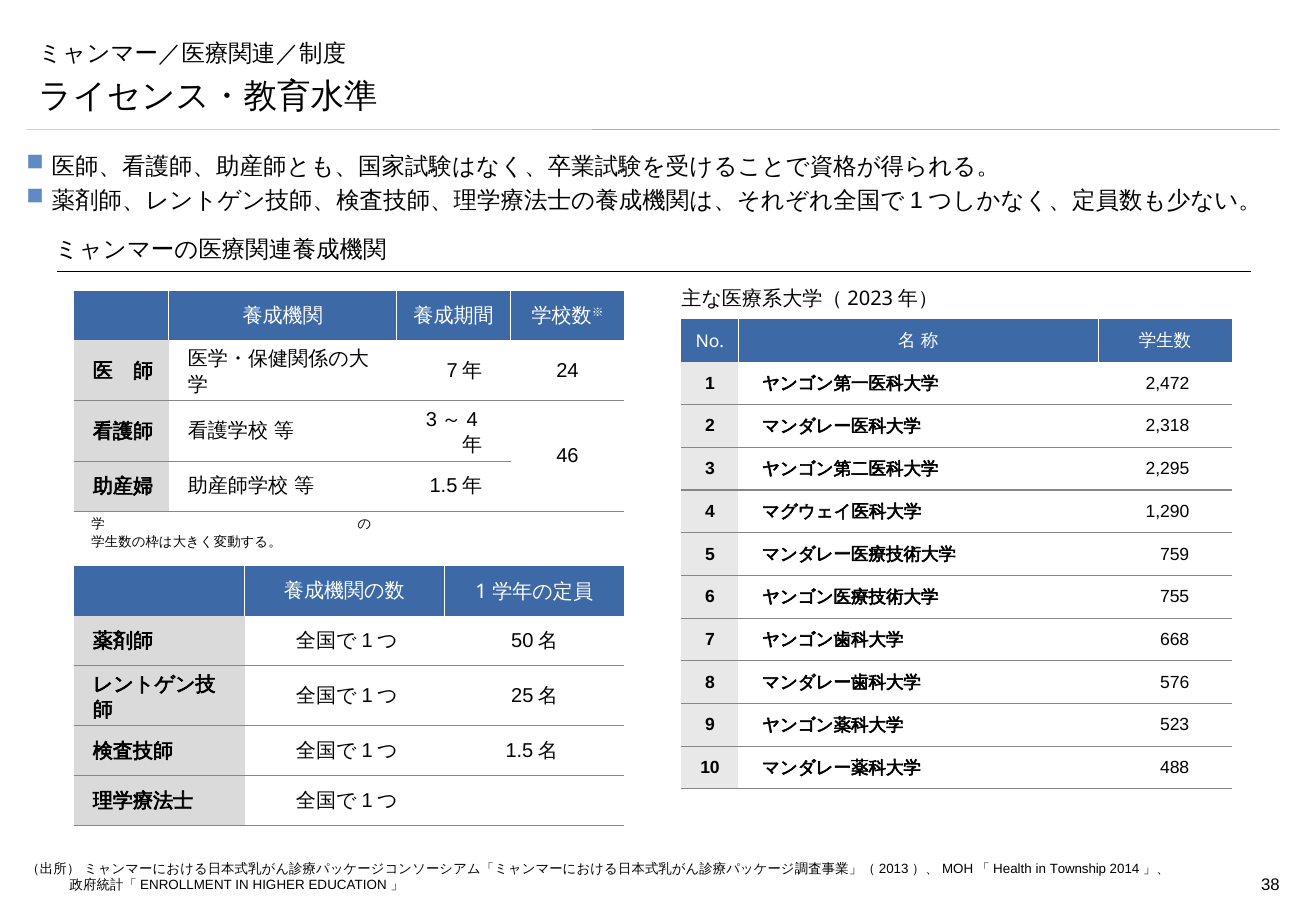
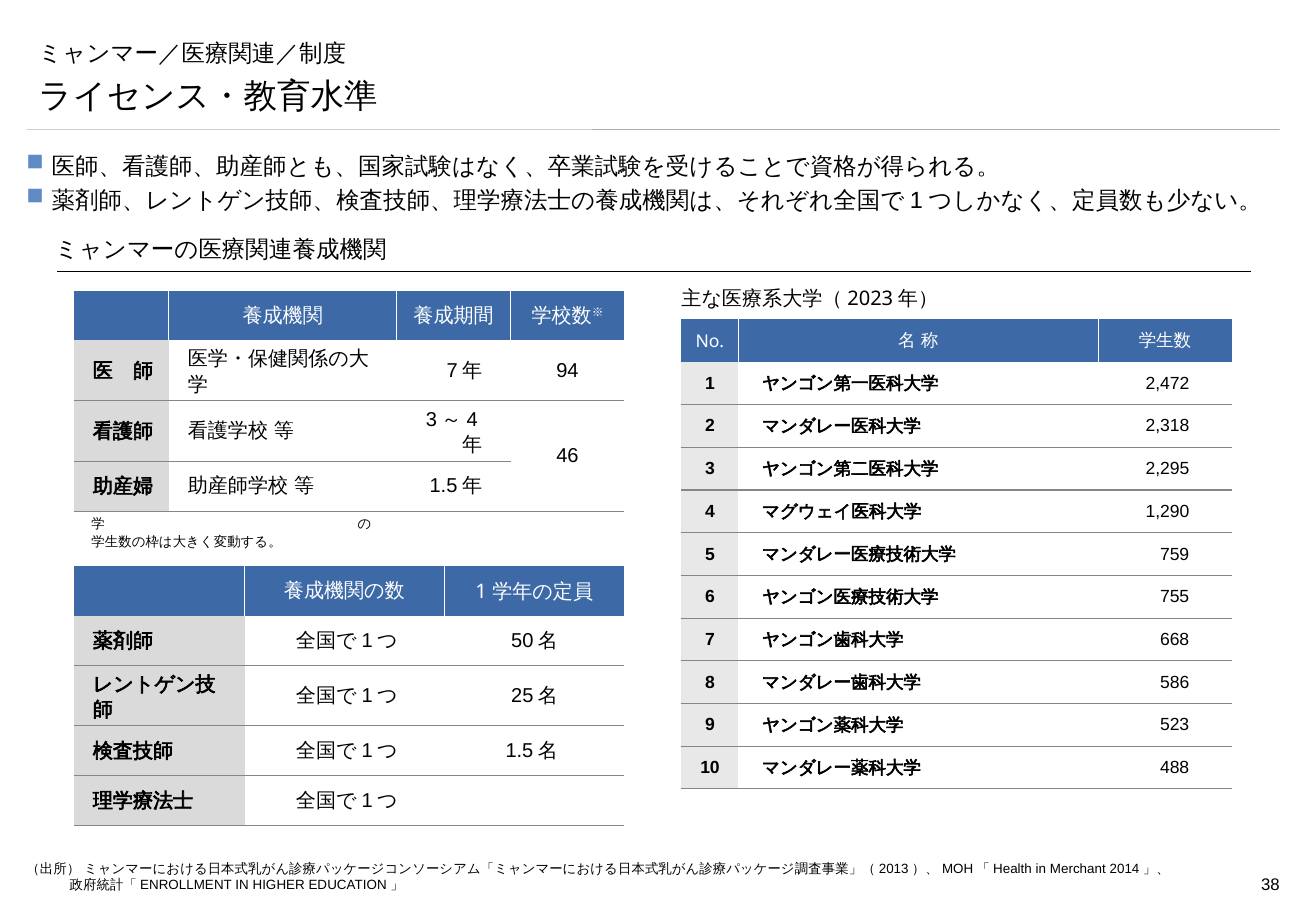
24: 24 -> 94
576: 576 -> 586
Township: Township -> Merchant
